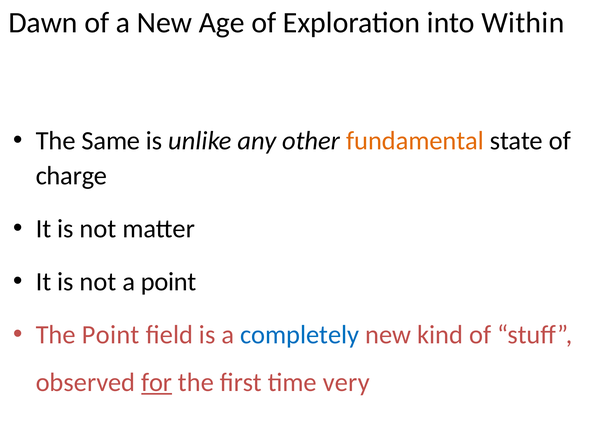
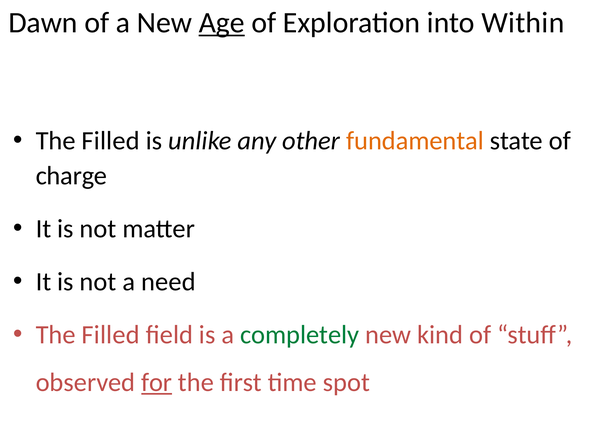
Age underline: none -> present
Same at (111, 141): Same -> Filled
a point: point -> need
Point at (111, 335): Point -> Filled
completely colour: blue -> green
very: very -> spot
